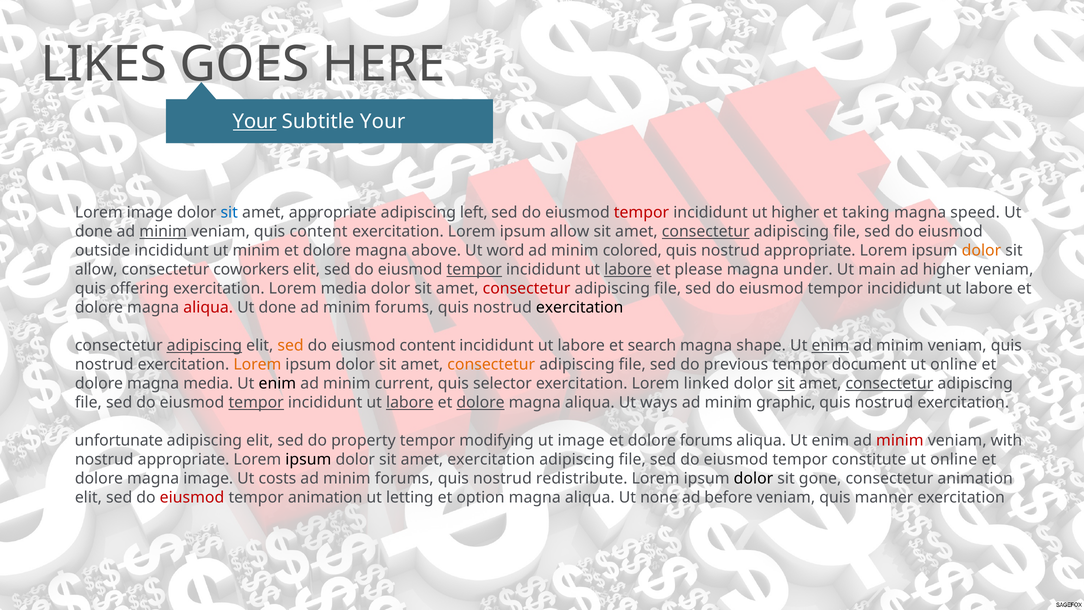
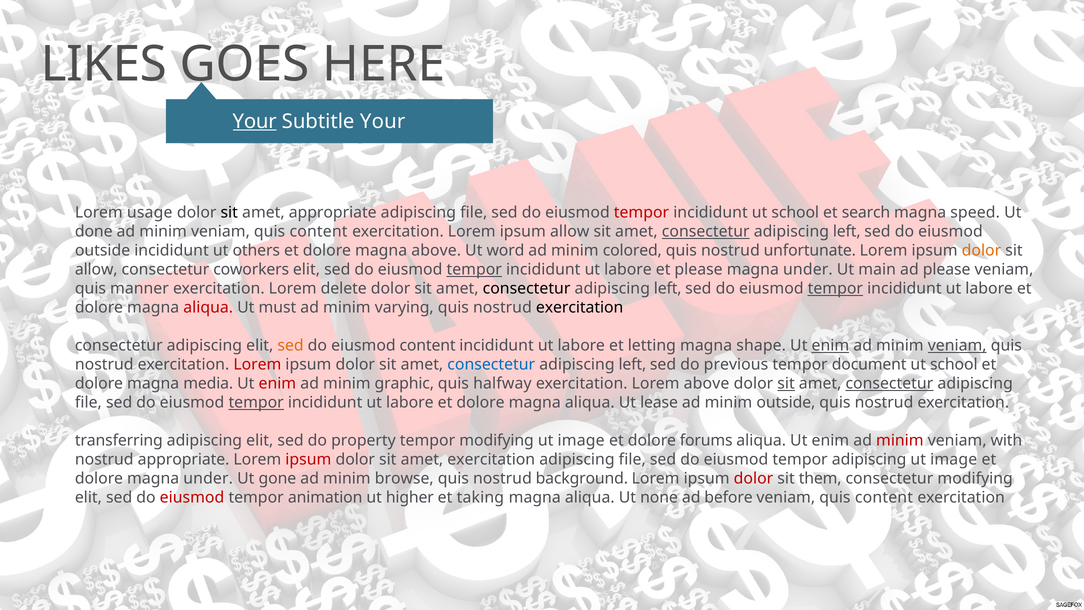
Lorem image: image -> usage
sit at (229, 213) colour: blue -> black
left at (474, 213): left -> file
incididunt ut higher: higher -> school
taking: taking -> search
minim at (163, 232) underline: present -> none
file at (847, 232): file -> left
ut minim: minim -> others
quis nostrud appropriate: appropriate -> unfortunate
labore at (628, 270) underline: present -> none
ad higher: higher -> please
offering: offering -> manner
Lorem media: media -> delete
consectetur at (527, 289) colour: red -> black
file at (668, 289): file -> left
tempor at (835, 289) underline: none -> present
done at (277, 307): done -> must
forums at (404, 307): forums -> varying
adipiscing at (204, 345) underline: present -> none
search: search -> letting
veniam at (957, 345) underline: none -> present
Lorem at (257, 364) colour: orange -> red
consectetur at (491, 364) colour: orange -> blue
file at (632, 364): file -> left
online at (954, 364): online -> school
enim at (277, 383) colour: black -> red
current: current -> graphic
selector: selector -> halfway
Lorem linked: linked -> above
labore at (410, 402) underline: present -> none
dolore at (480, 402) underline: present -> none
ways: ways -> lease
minim graphic: graphic -> outside
unfortunate: unfortunate -> transferring
ipsum at (308, 459) colour: black -> red
tempor constitute: constitute -> adipiscing
online at (954, 459): online -> image
dolore magna image: image -> under
costs: costs -> gone
forums at (404, 478): forums -> browse
redistribute: redistribute -> background
dolor at (753, 478) colour: black -> red
gone: gone -> them
consectetur animation: animation -> modifying
letting: letting -> higher
option: option -> taking
manner at (884, 497): manner -> content
